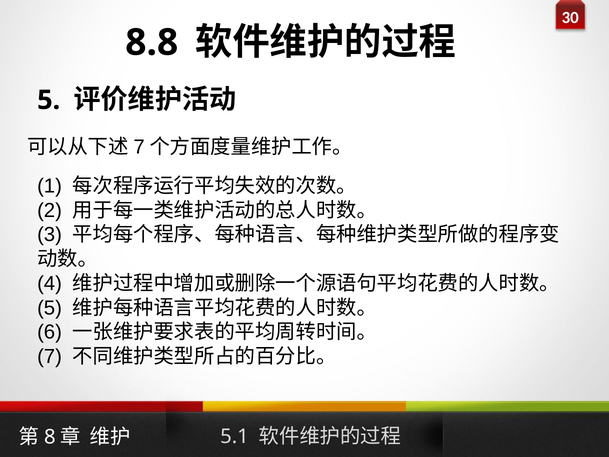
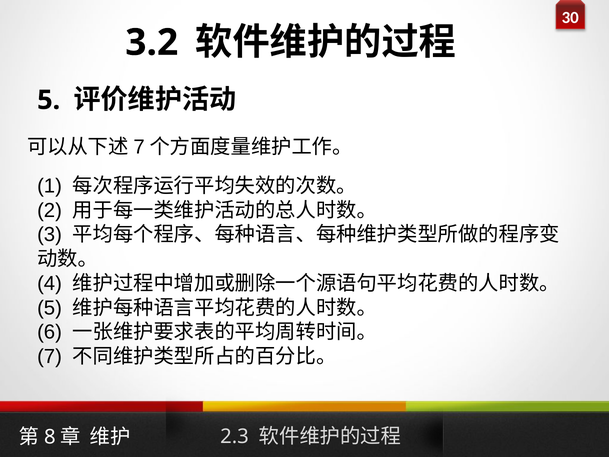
8.8: 8.8 -> 3.2
5.1: 5.1 -> 2.3
